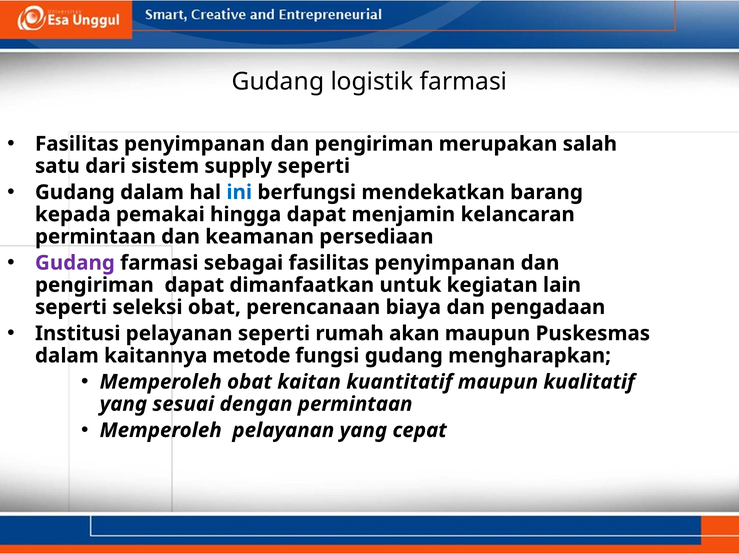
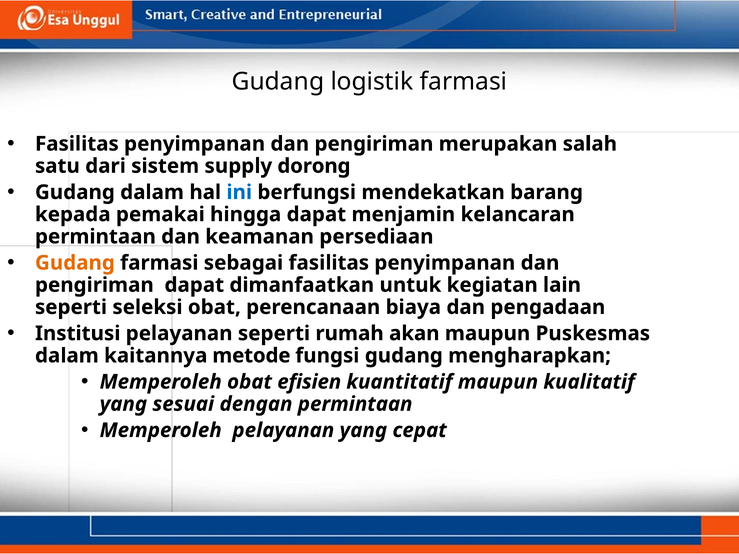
supply seperti: seperti -> dorong
Gudang at (75, 263) colour: purple -> orange
kaitan: kaitan -> efisien
